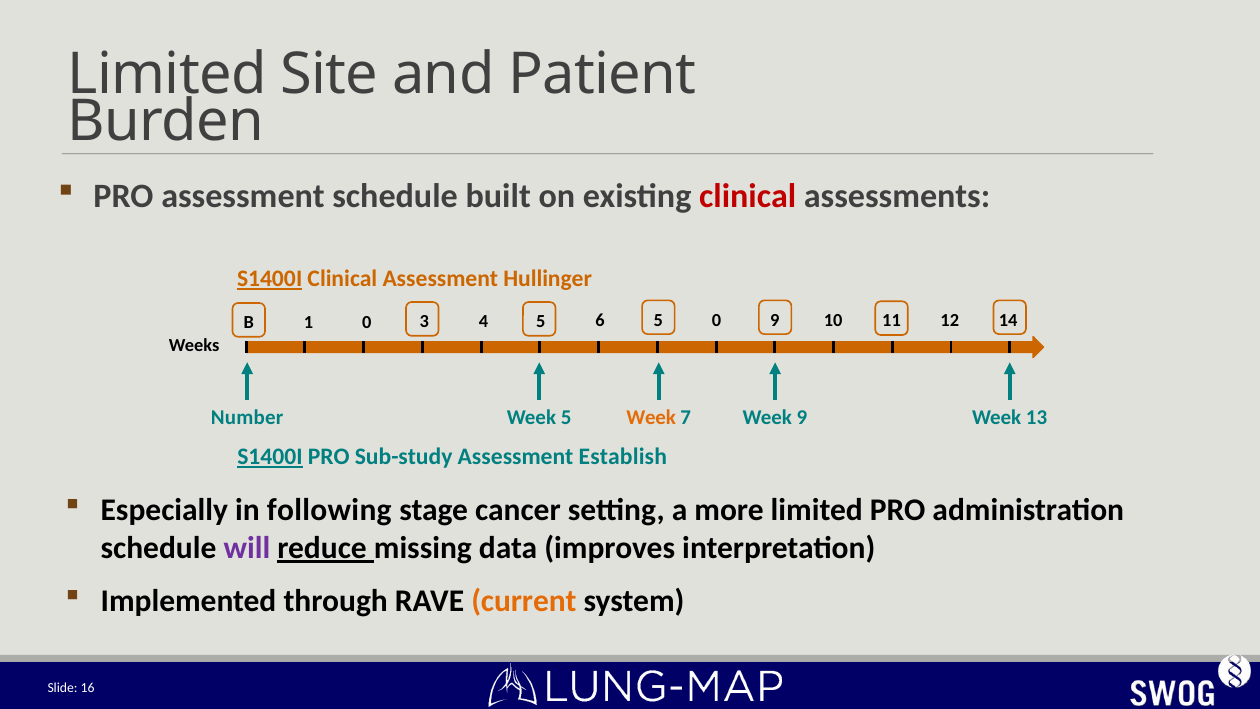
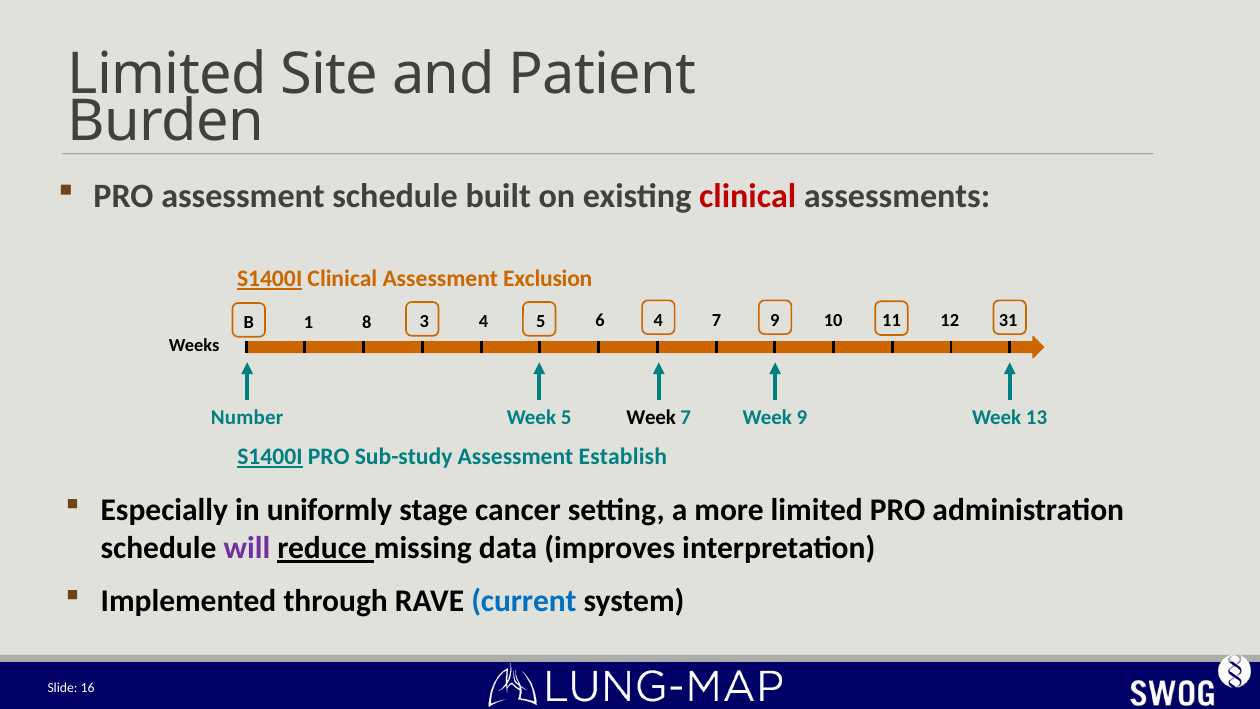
Hullinger: Hullinger -> Exclusion
6 0: 0 -> 7
14: 14 -> 31
5 5: 5 -> 4
B 0: 0 -> 8
Week at (651, 417) colour: orange -> black
following: following -> uniformly
current colour: orange -> blue
